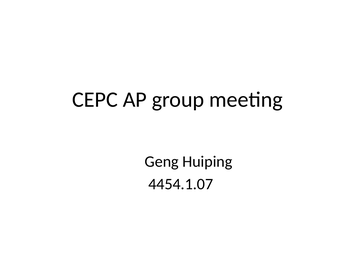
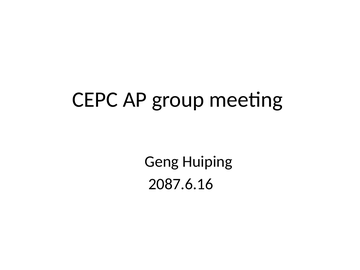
4454.1.07: 4454.1.07 -> 2087.6.16
